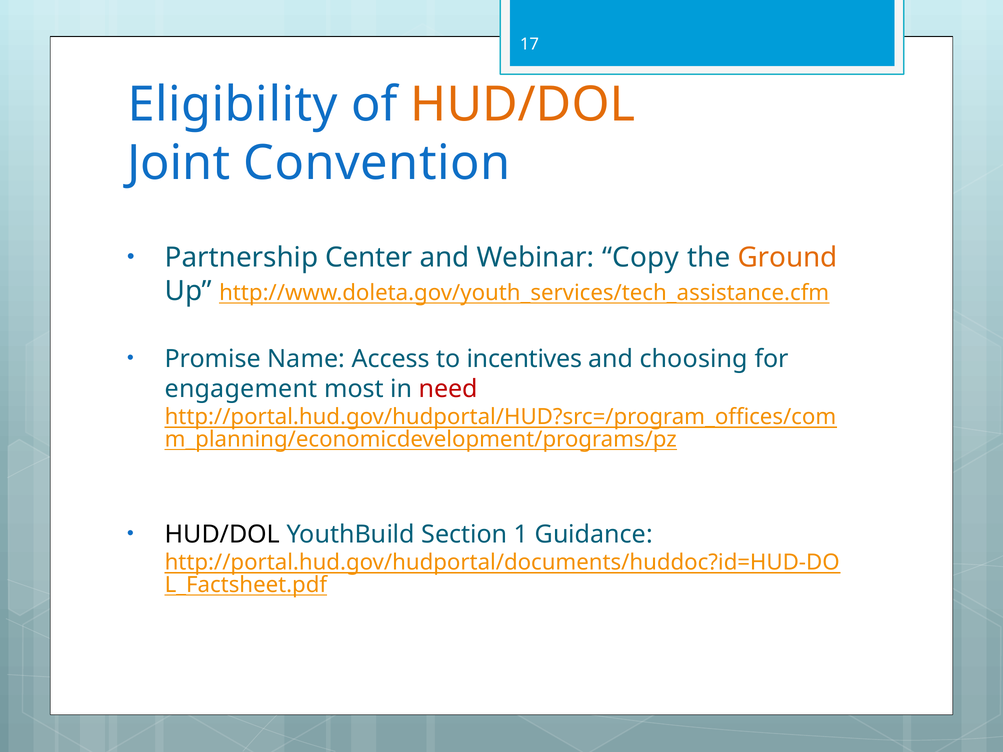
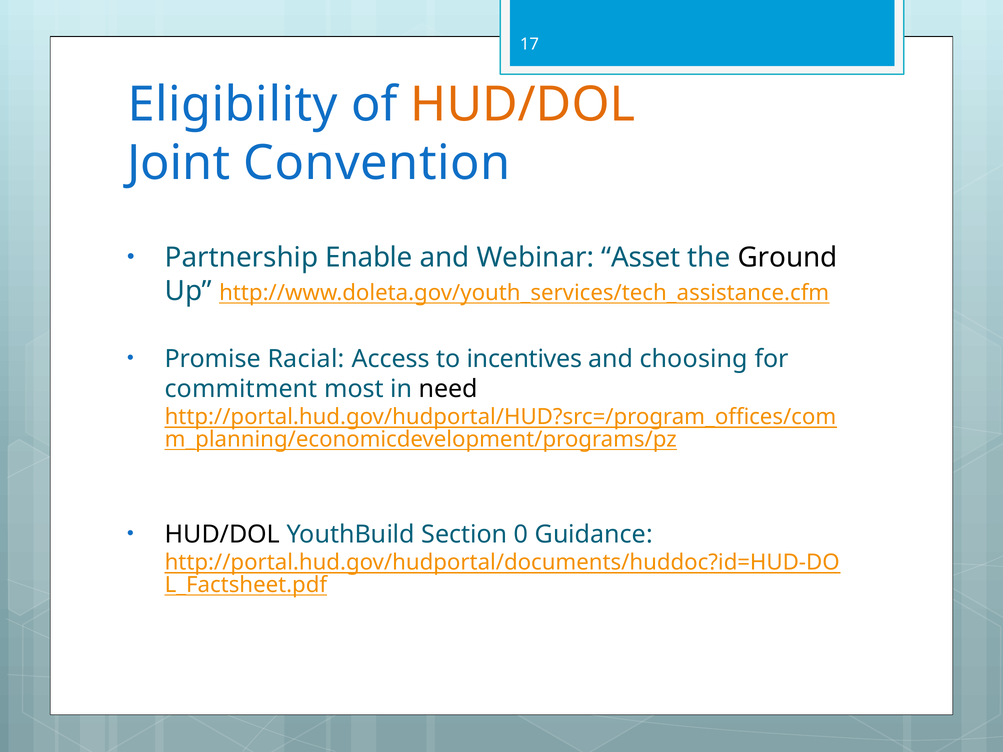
Center: Center -> Enable
Copy: Copy -> Asset
Ground colour: orange -> black
Name: Name -> Racial
engagement: engagement -> commitment
need colour: red -> black
1: 1 -> 0
